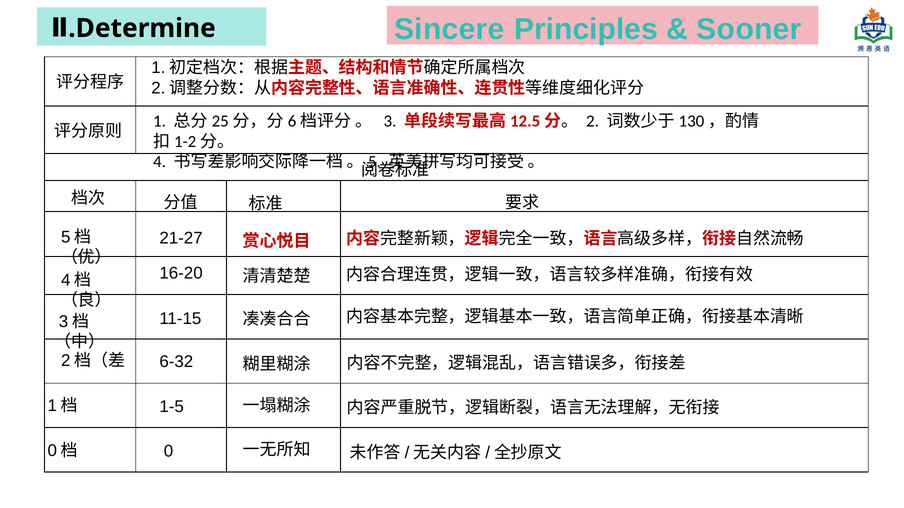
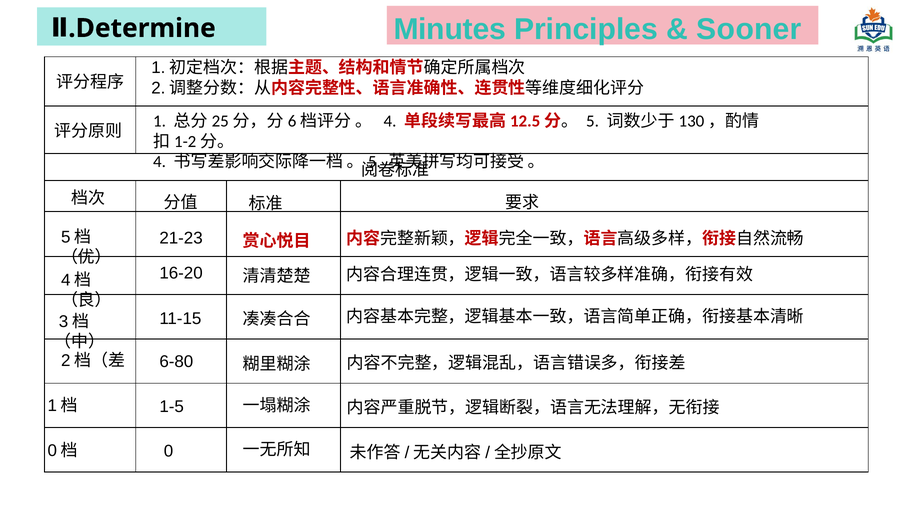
Sincere: Sincere -> Minutes
3 at (390, 121): 3 -> 4
2: 2 -> 5
21-27: 21-27 -> 21-23
6-32: 6-32 -> 6-80
